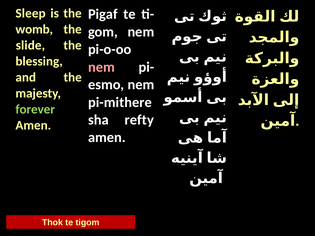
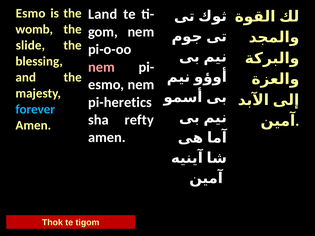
Sleep at (31, 13): Sleep -> Esmo
Pigaf: Pigaf -> Land
pi-mithere: pi-mithere -> pi-heretics
forever colour: light green -> light blue
